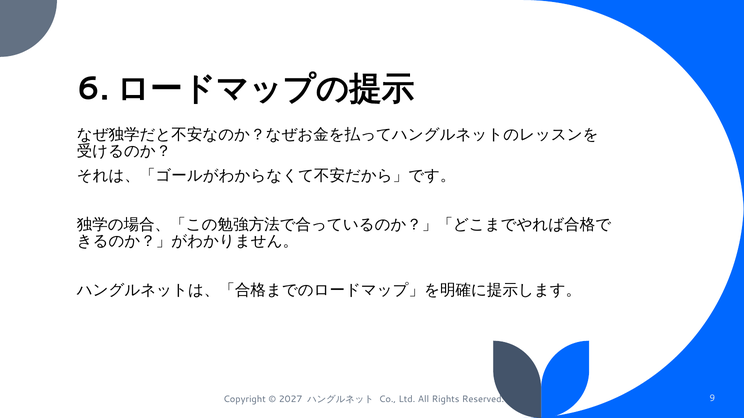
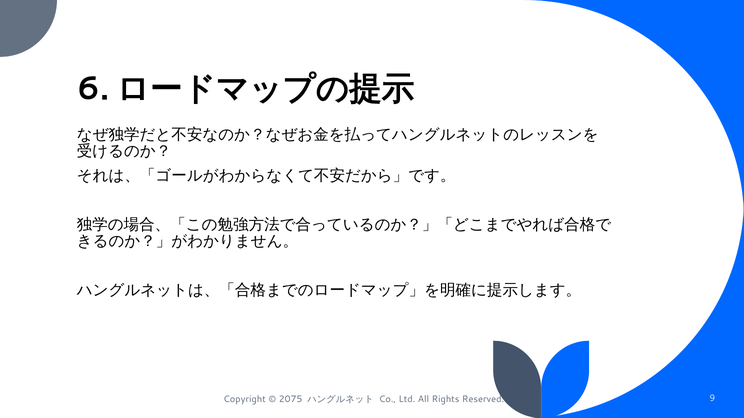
2027: 2027 -> 2075
